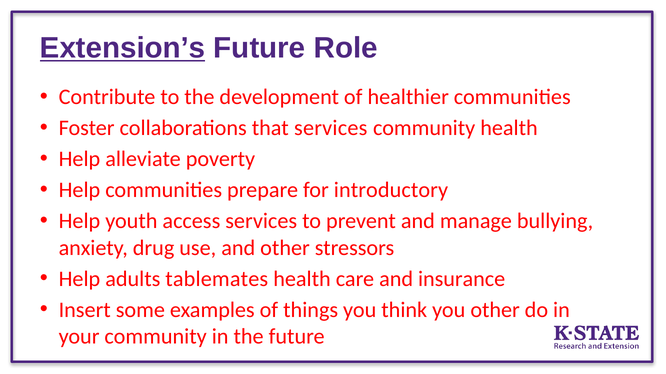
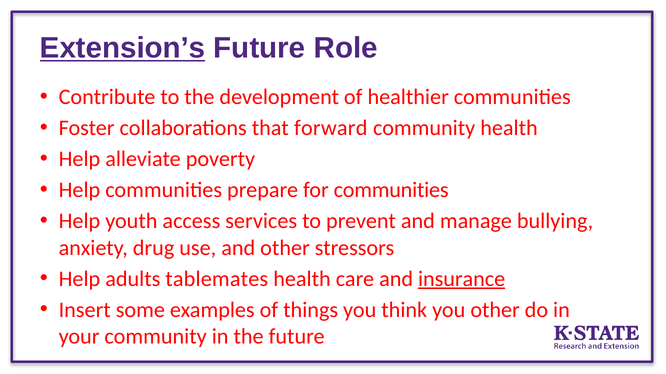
that services: services -> forward
for introductory: introductory -> communities
insurance underline: none -> present
